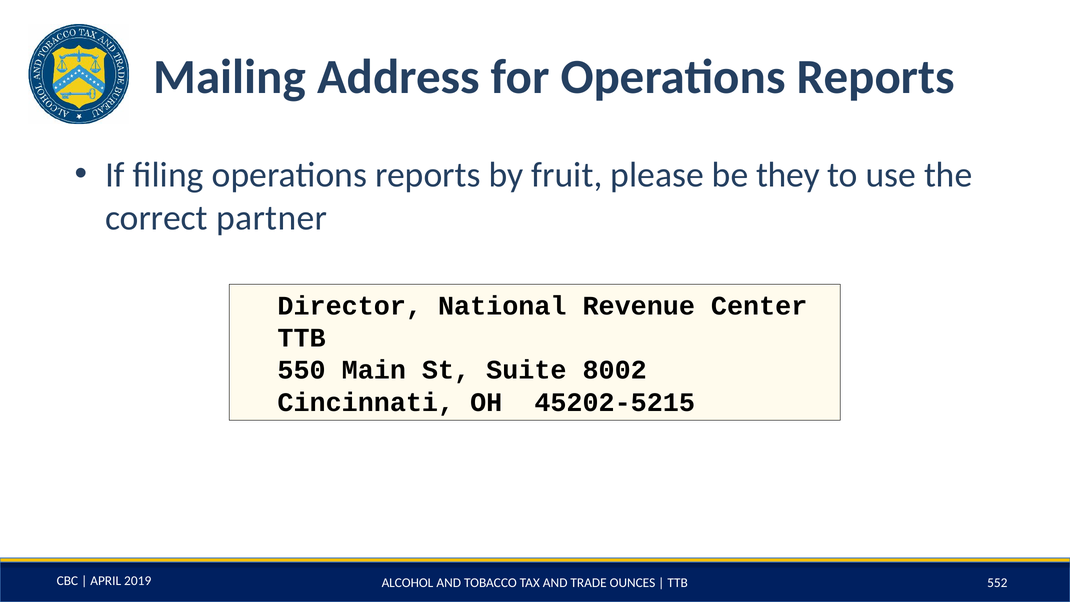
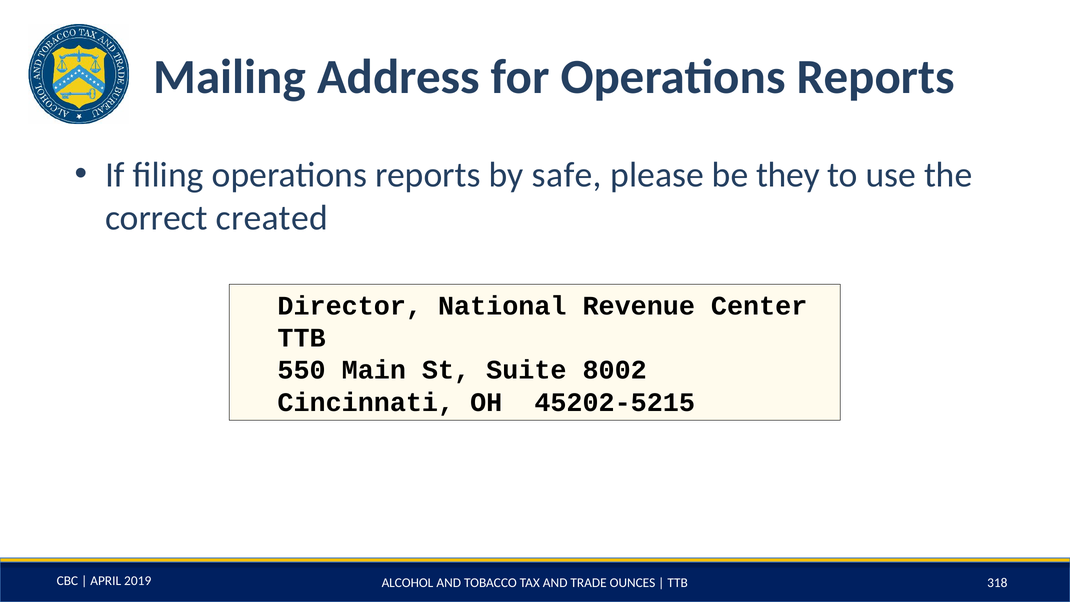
fruit: fruit -> safe
partner: partner -> created
552: 552 -> 318
